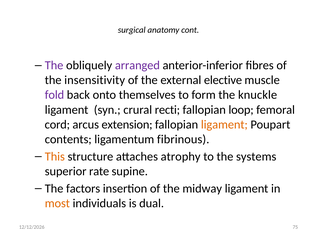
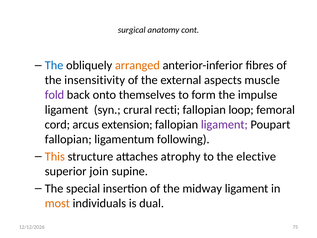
The at (54, 65) colour: purple -> blue
arranged colour: purple -> orange
elective: elective -> aspects
knuckle: knuckle -> impulse
ligament at (224, 124) colour: orange -> purple
contents at (68, 139): contents -> fallopian
fibrinous: fibrinous -> following
systems: systems -> elective
rate: rate -> join
factors: factors -> special
